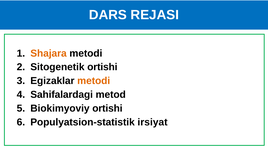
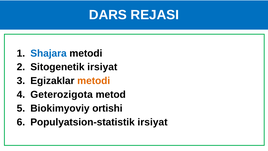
Shajara colour: orange -> blue
Sitogenetik ortishi: ortishi -> irsiyat
Sahifalardagi: Sahifalardagi -> Geterozigota
